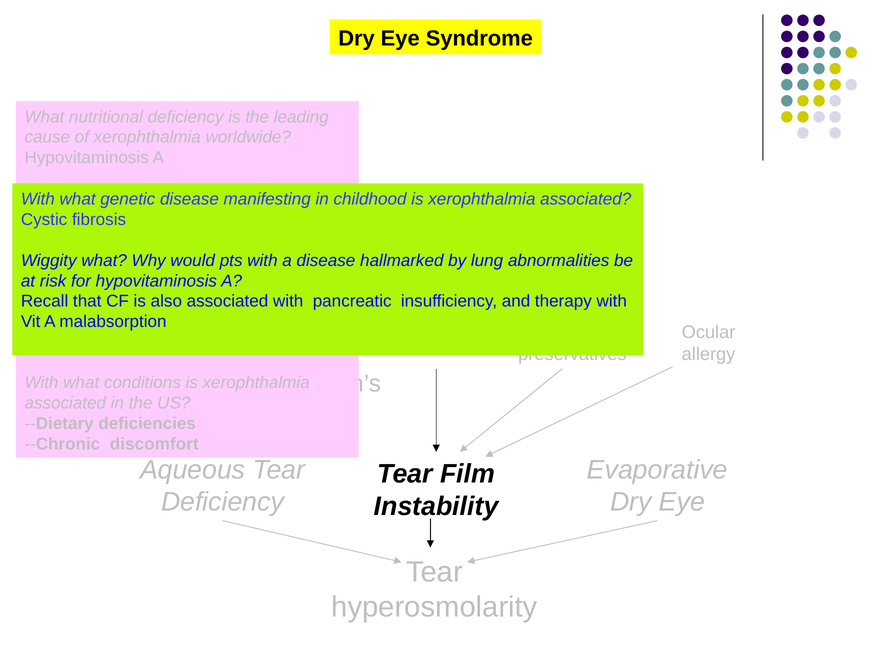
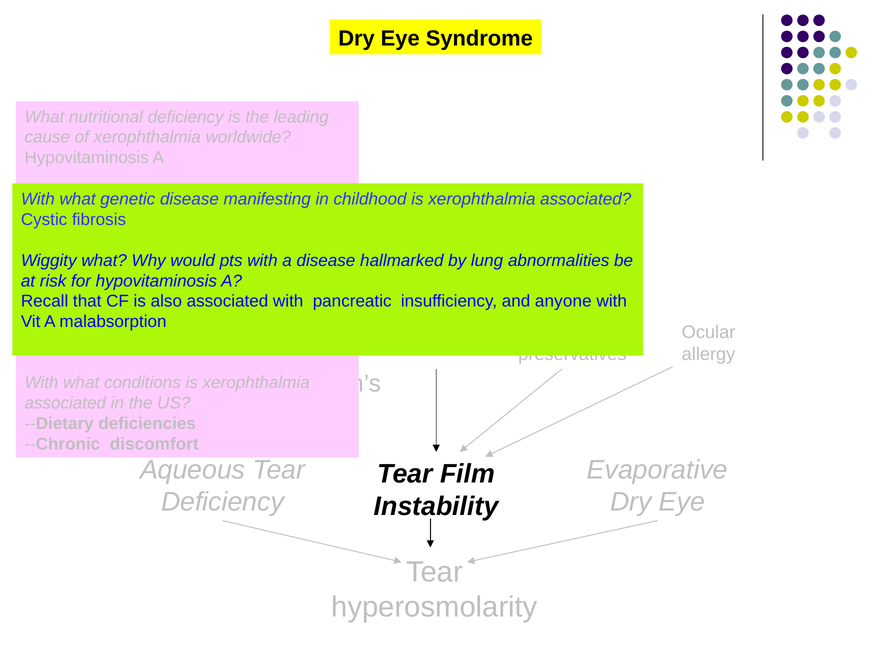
therapy: therapy -> anyone
